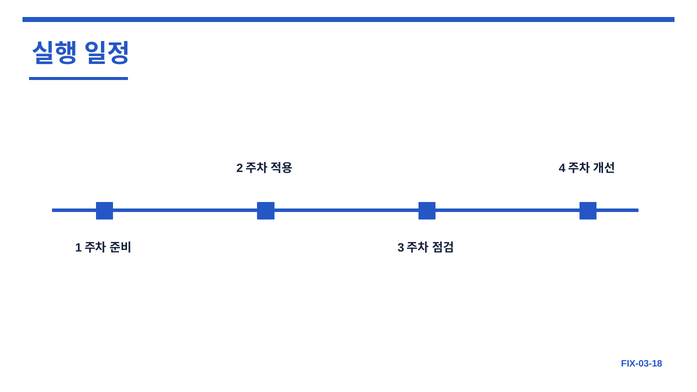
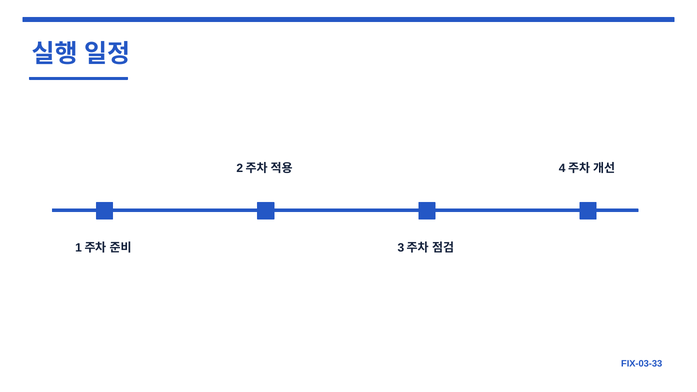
FIX-03-18: FIX-03-18 -> FIX-03-33
